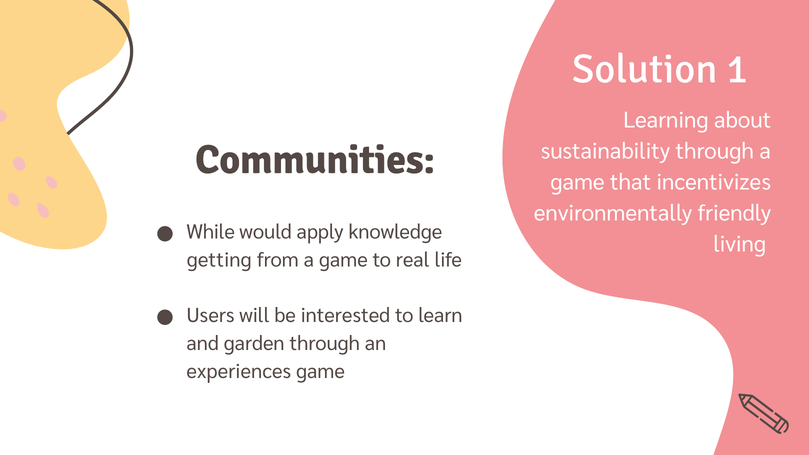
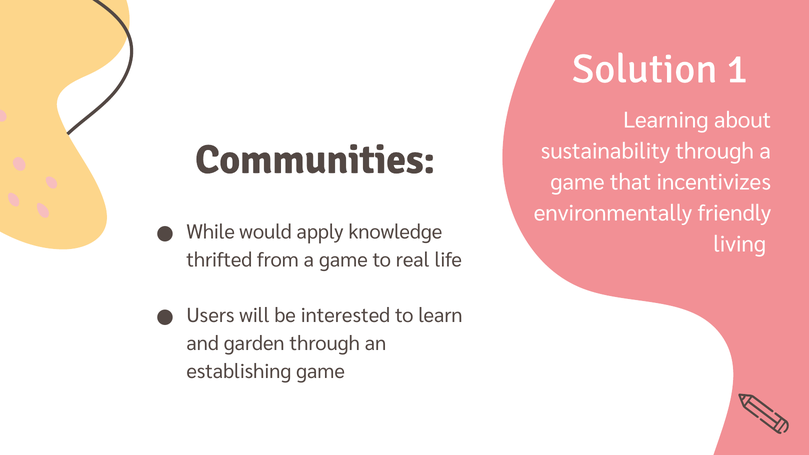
getting: getting -> thrifted
experiences: experiences -> establishing
